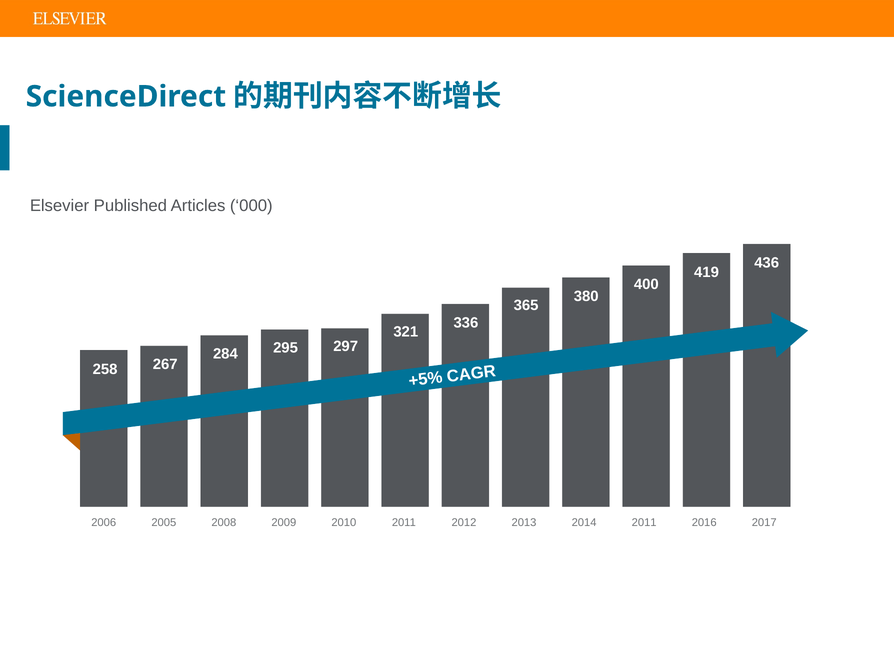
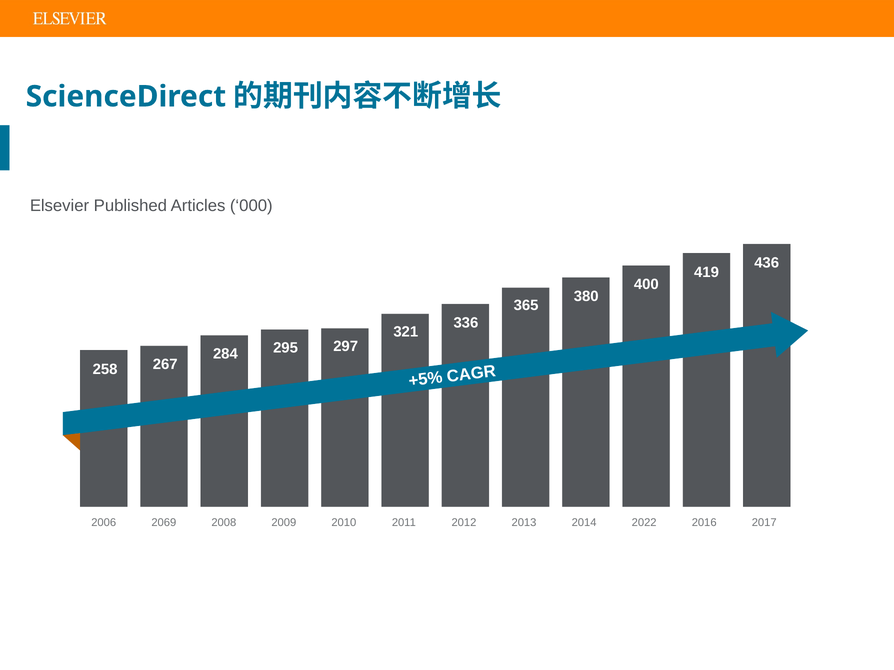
2005: 2005 -> 2069
2011 at (644, 523): 2011 -> 2022
